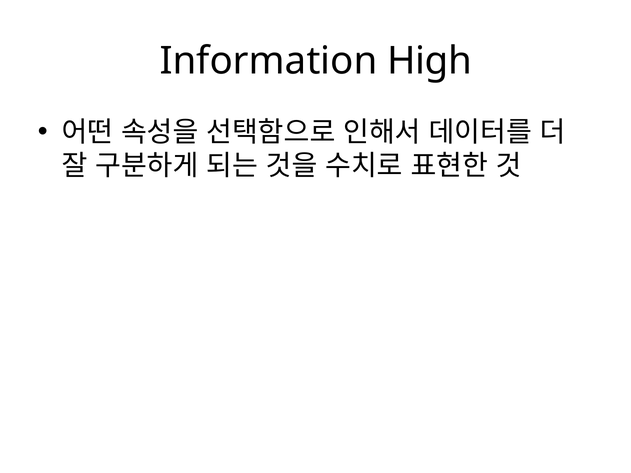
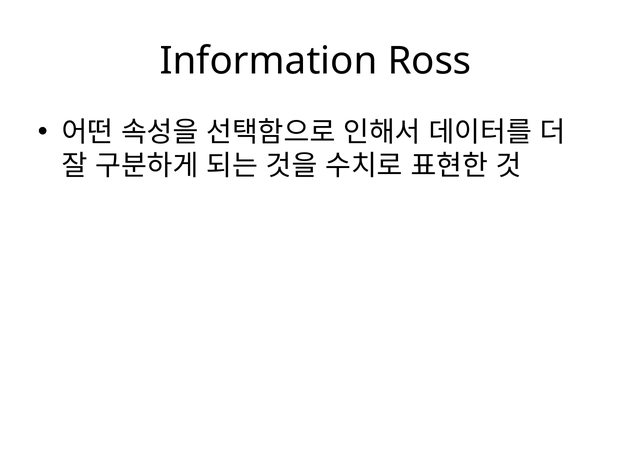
High: High -> Ross
